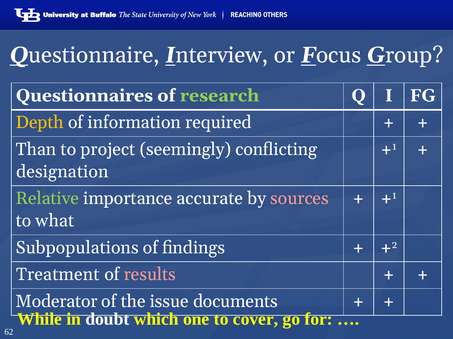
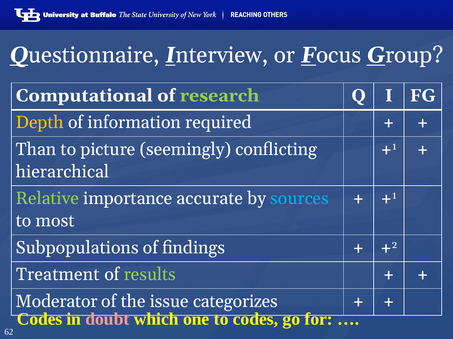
Questionnaires: Questionnaires -> Computational
project: project -> picture
designation: designation -> hierarchical
sources colour: pink -> light blue
what: what -> most
results colour: pink -> light green
documents: documents -> categorizes
While at (40, 320): While -> Codes
doubt colour: white -> pink
to cover: cover -> codes
